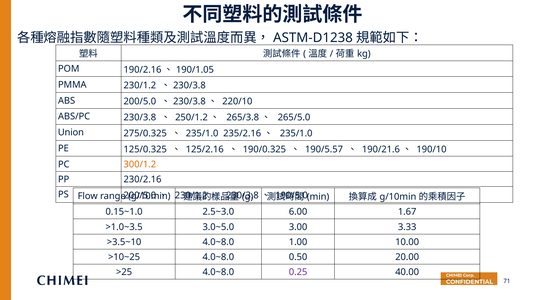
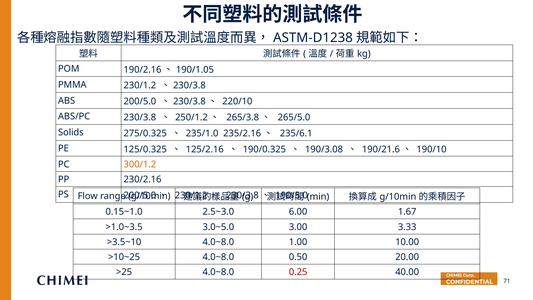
Union: Union -> Solids
235/1.0 at (296, 133): 235/1.0 -> 235/6.1
190/5.57: 190/5.57 -> 190/3.08
0.25 colour: purple -> red
